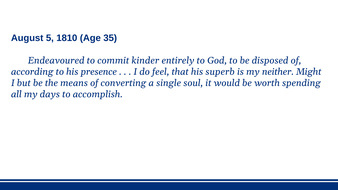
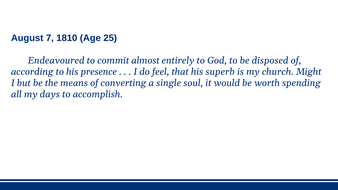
5: 5 -> 7
35: 35 -> 25
kinder: kinder -> almost
neither: neither -> church
